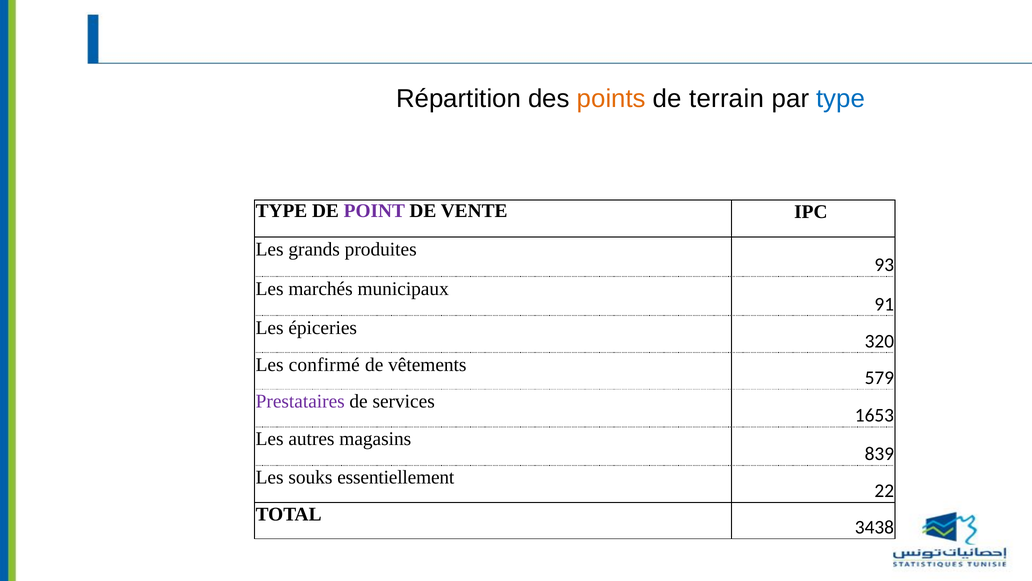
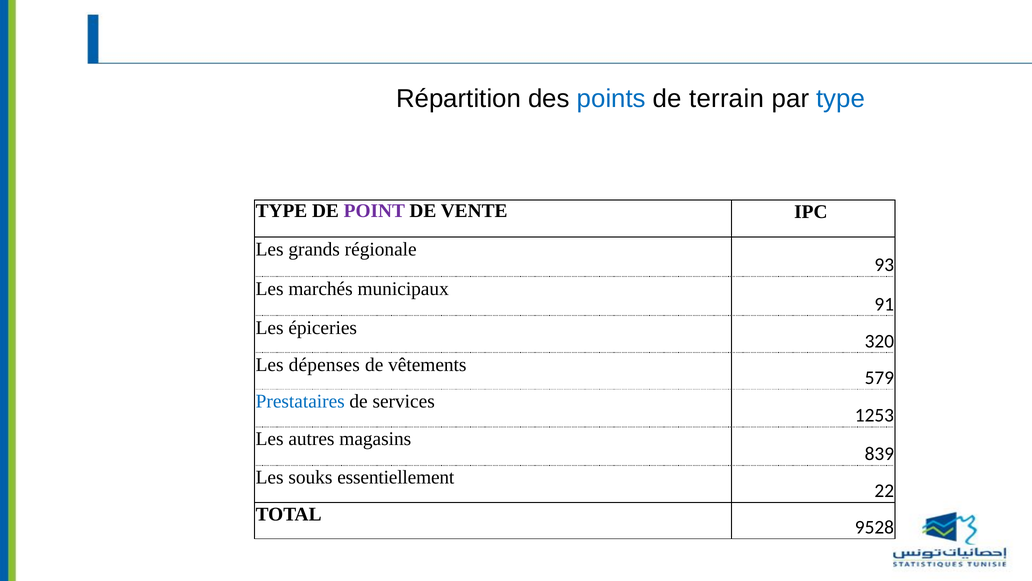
points colour: orange -> blue
produites: produites -> régionale
confirmé: confirmé -> dépenses
Prestataires colour: purple -> blue
1653: 1653 -> 1253
3438: 3438 -> 9528
